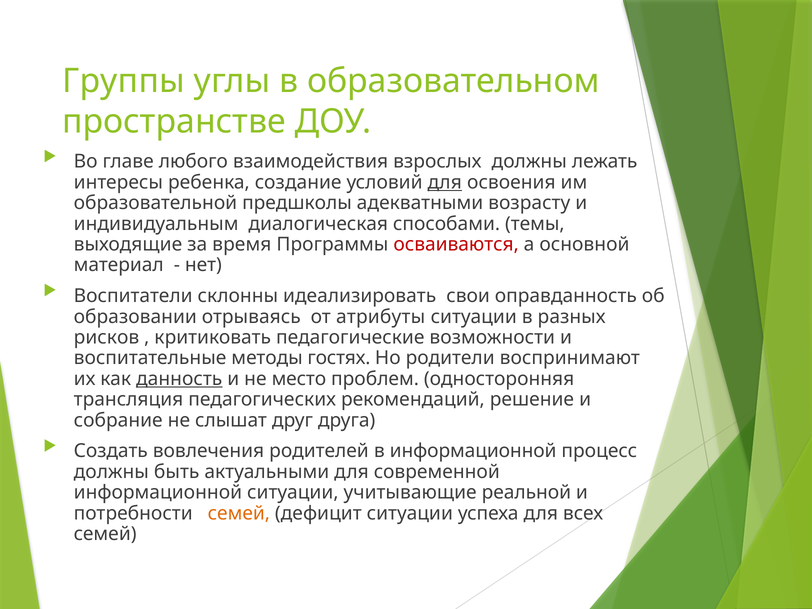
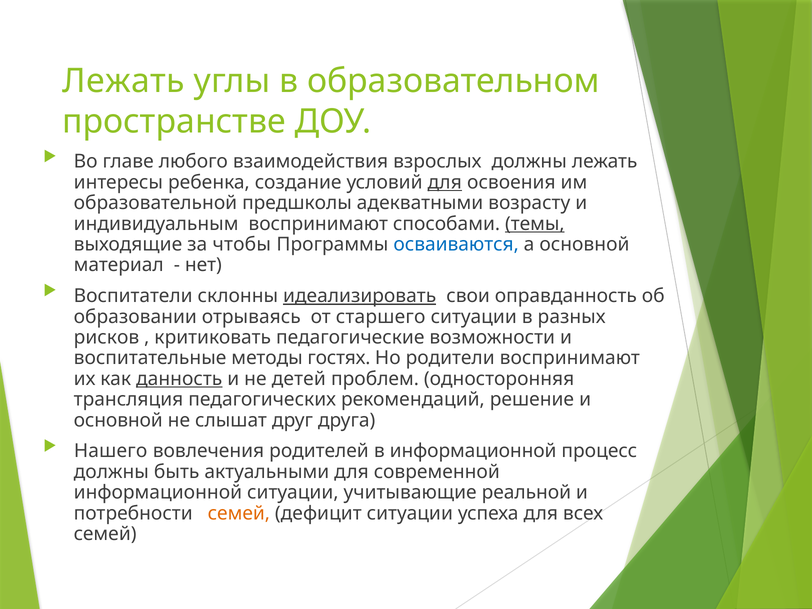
Группы at (124, 81): Группы -> Лежать
индивидуальным диалогическая: диалогическая -> воспринимают
темы underline: none -> present
время: время -> чтобы
осваиваются colour: red -> blue
идеализировать underline: none -> present
атрибуты: атрибуты -> старшего
место: место -> детей
собрание at (118, 420): собрание -> основной
Создать: Создать -> Нашего
